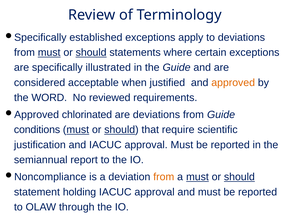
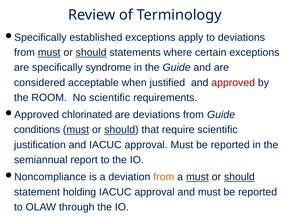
illustrated: illustrated -> syndrome
approved colour: orange -> red
WORD: WORD -> ROOM
No reviewed: reviewed -> scientific
